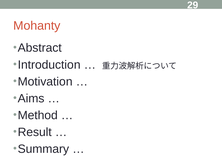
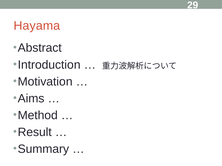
Mohanty: Mohanty -> Hayama
